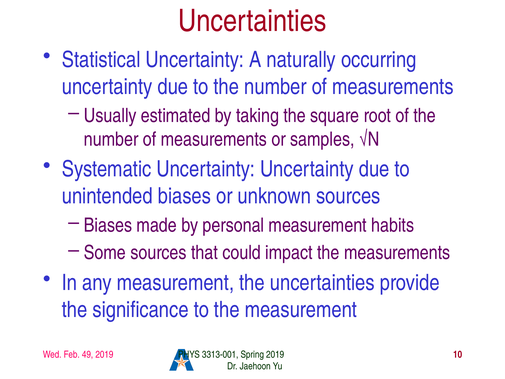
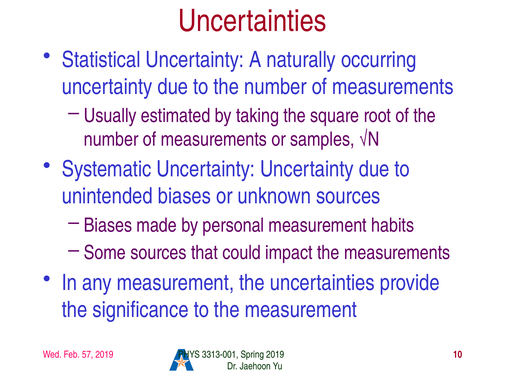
49: 49 -> 57
